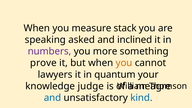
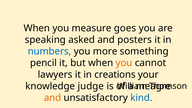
stack: stack -> goes
inclined: inclined -> posters
numbers colour: purple -> blue
prove: prove -> pencil
quantum: quantum -> creations
and at (53, 98) colour: blue -> orange
